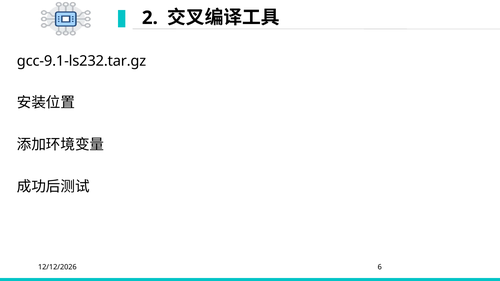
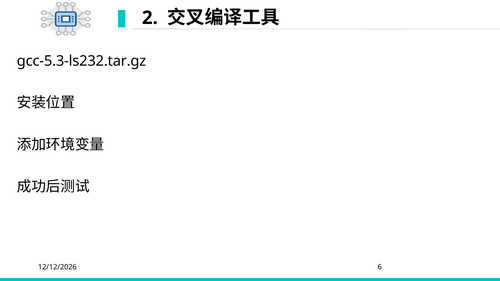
gcc-9.1-ls232.tar.gz: gcc-9.1-ls232.tar.gz -> gcc-5.3-ls232.tar.gz
